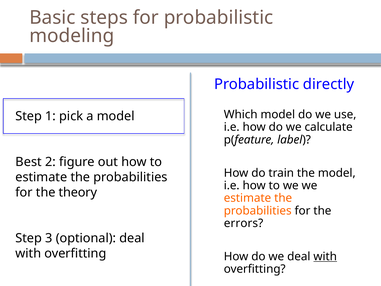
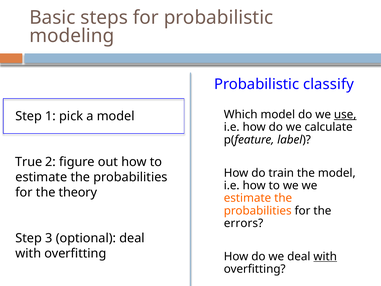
directly: directly -> classify
use underline: none -> present
Best: Best -> True
